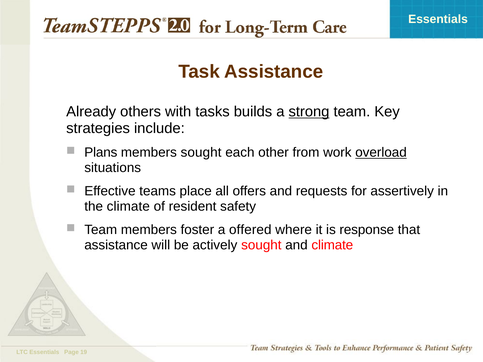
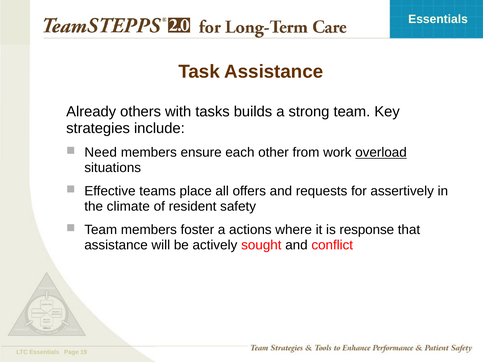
strong underline: present -> none
Plans: Plans -> Need
members sought: sought -> ensure
offered: offered -> actions
and climate: climate -> conflict
